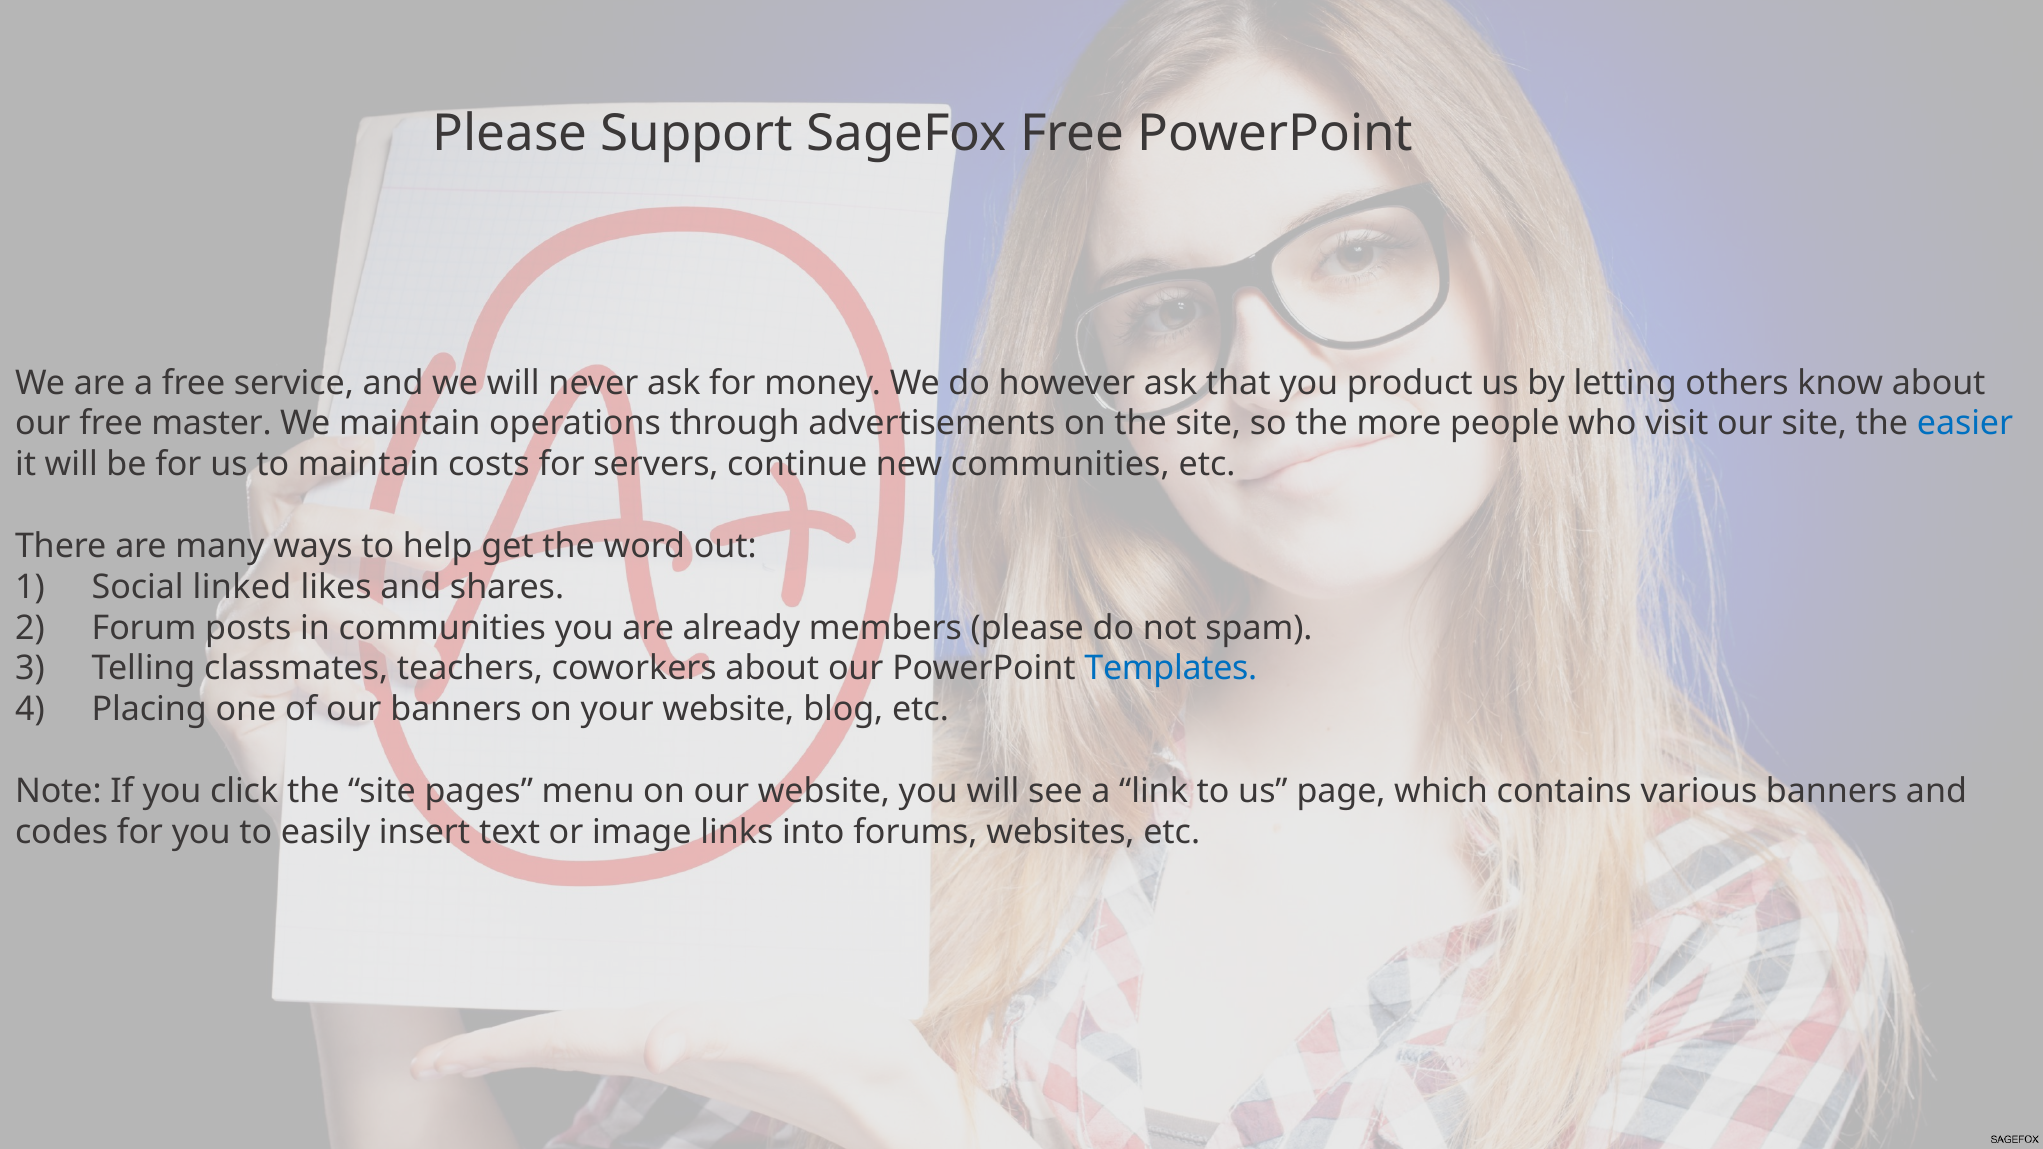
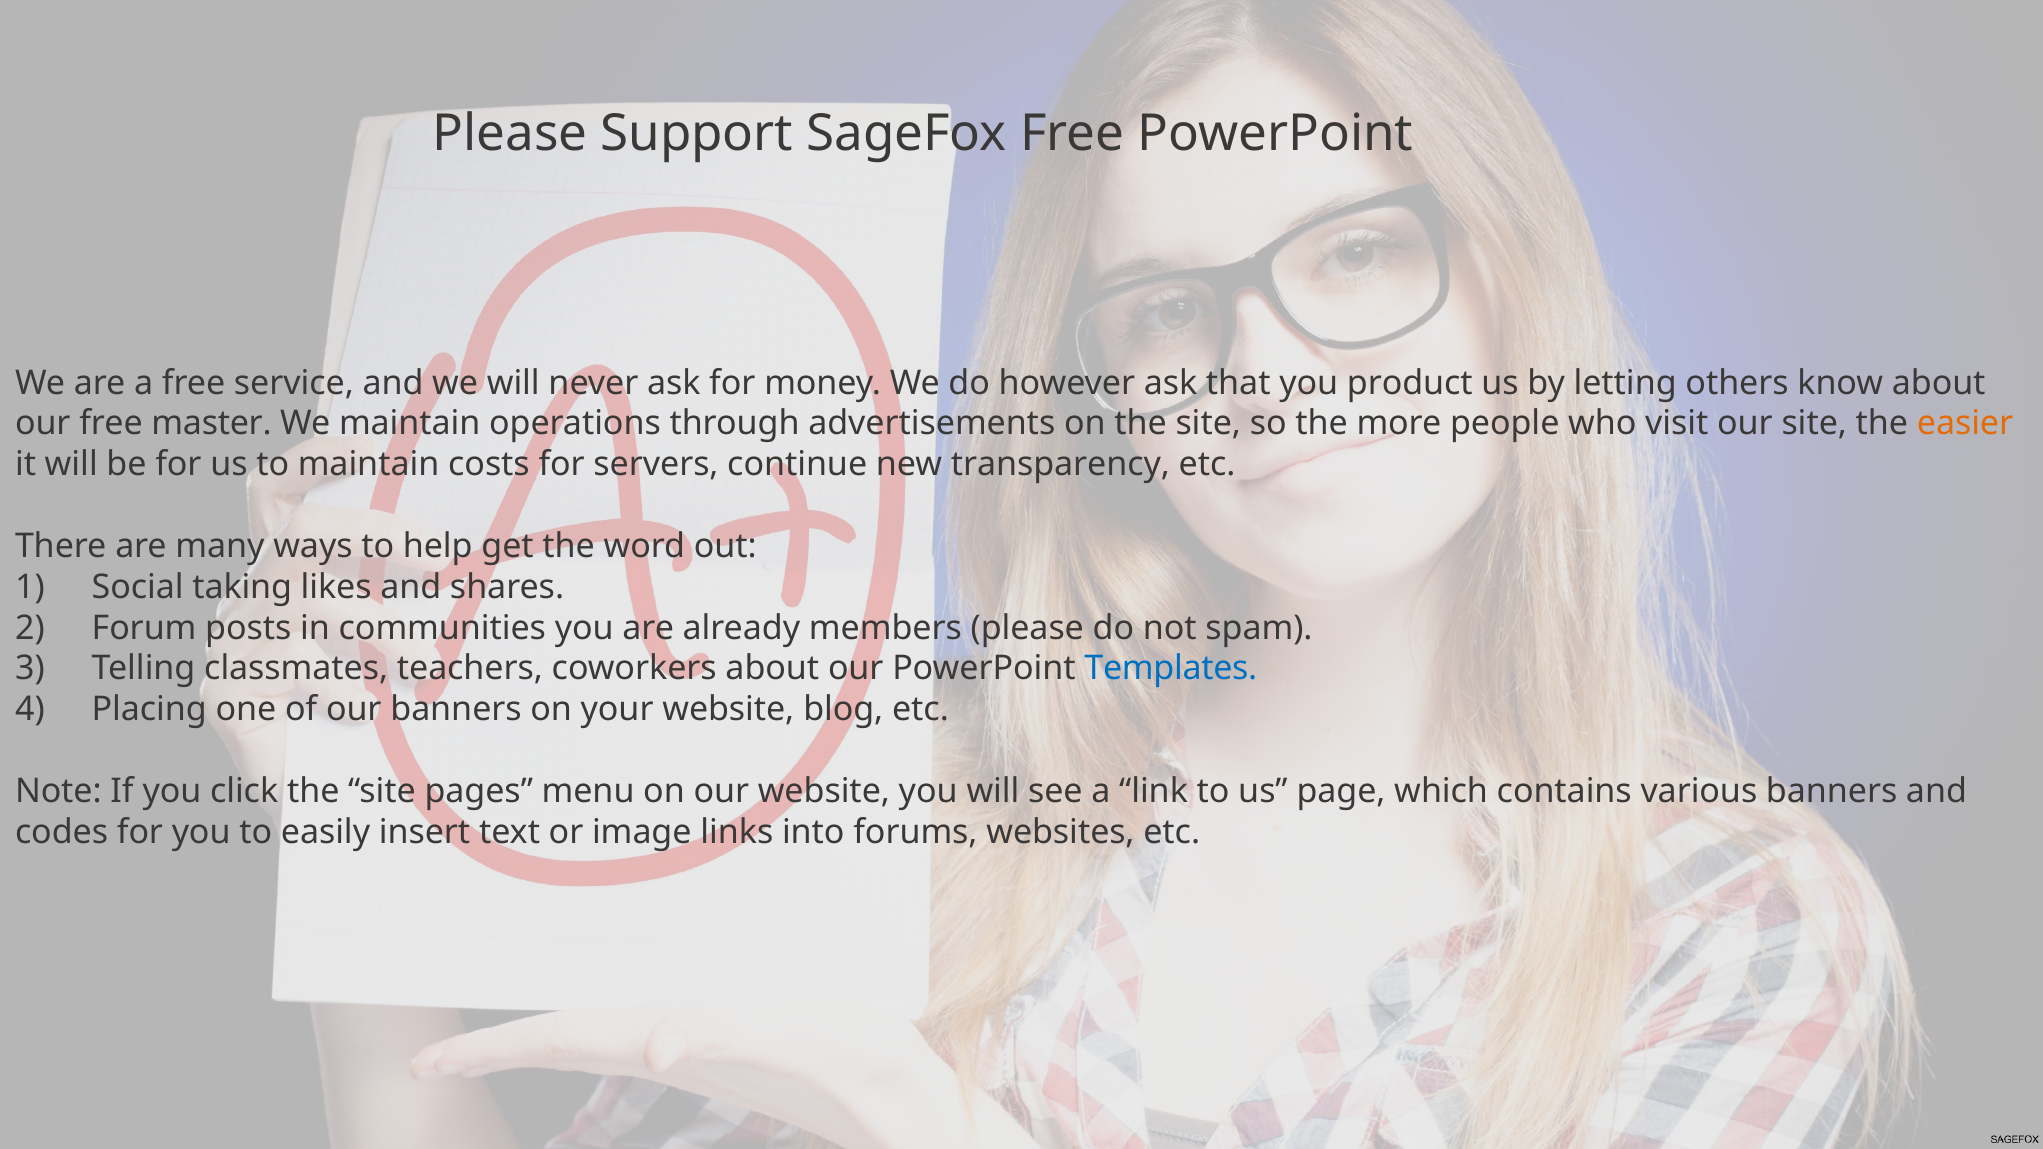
easier colour: blue -> orange
new communities: communities -> transparency
linked: linked -> taking
